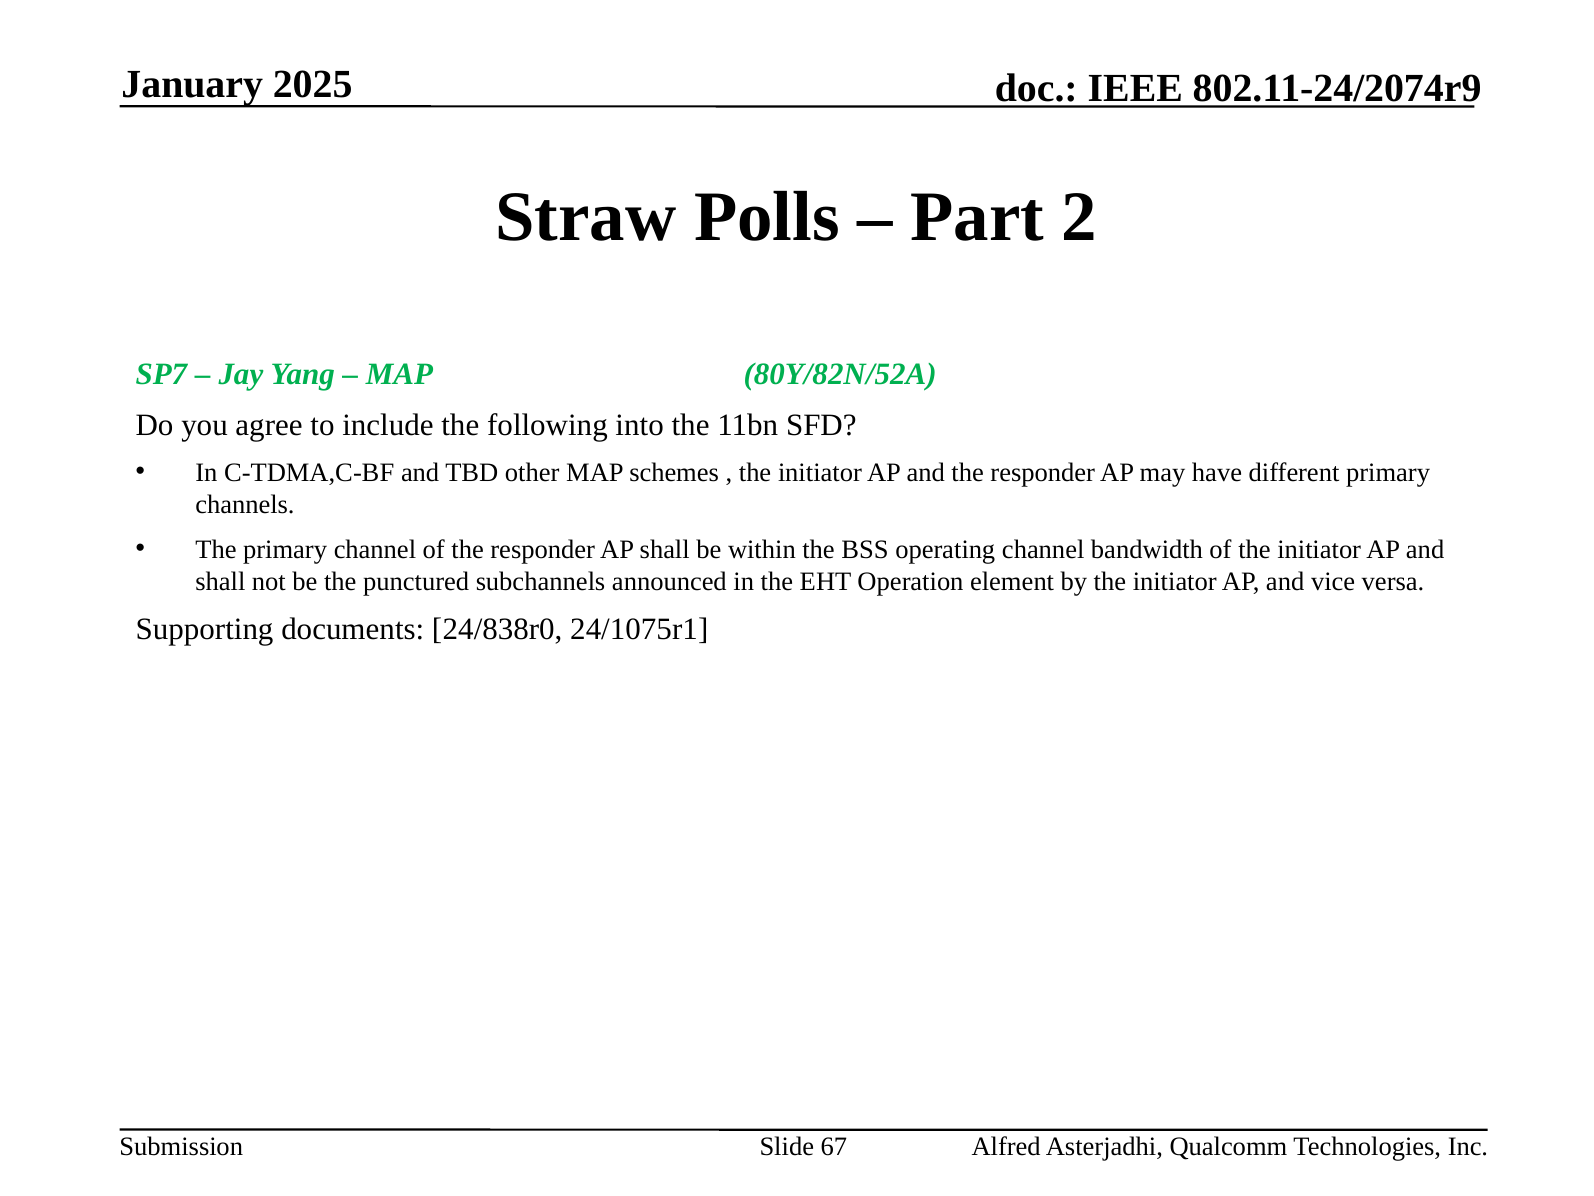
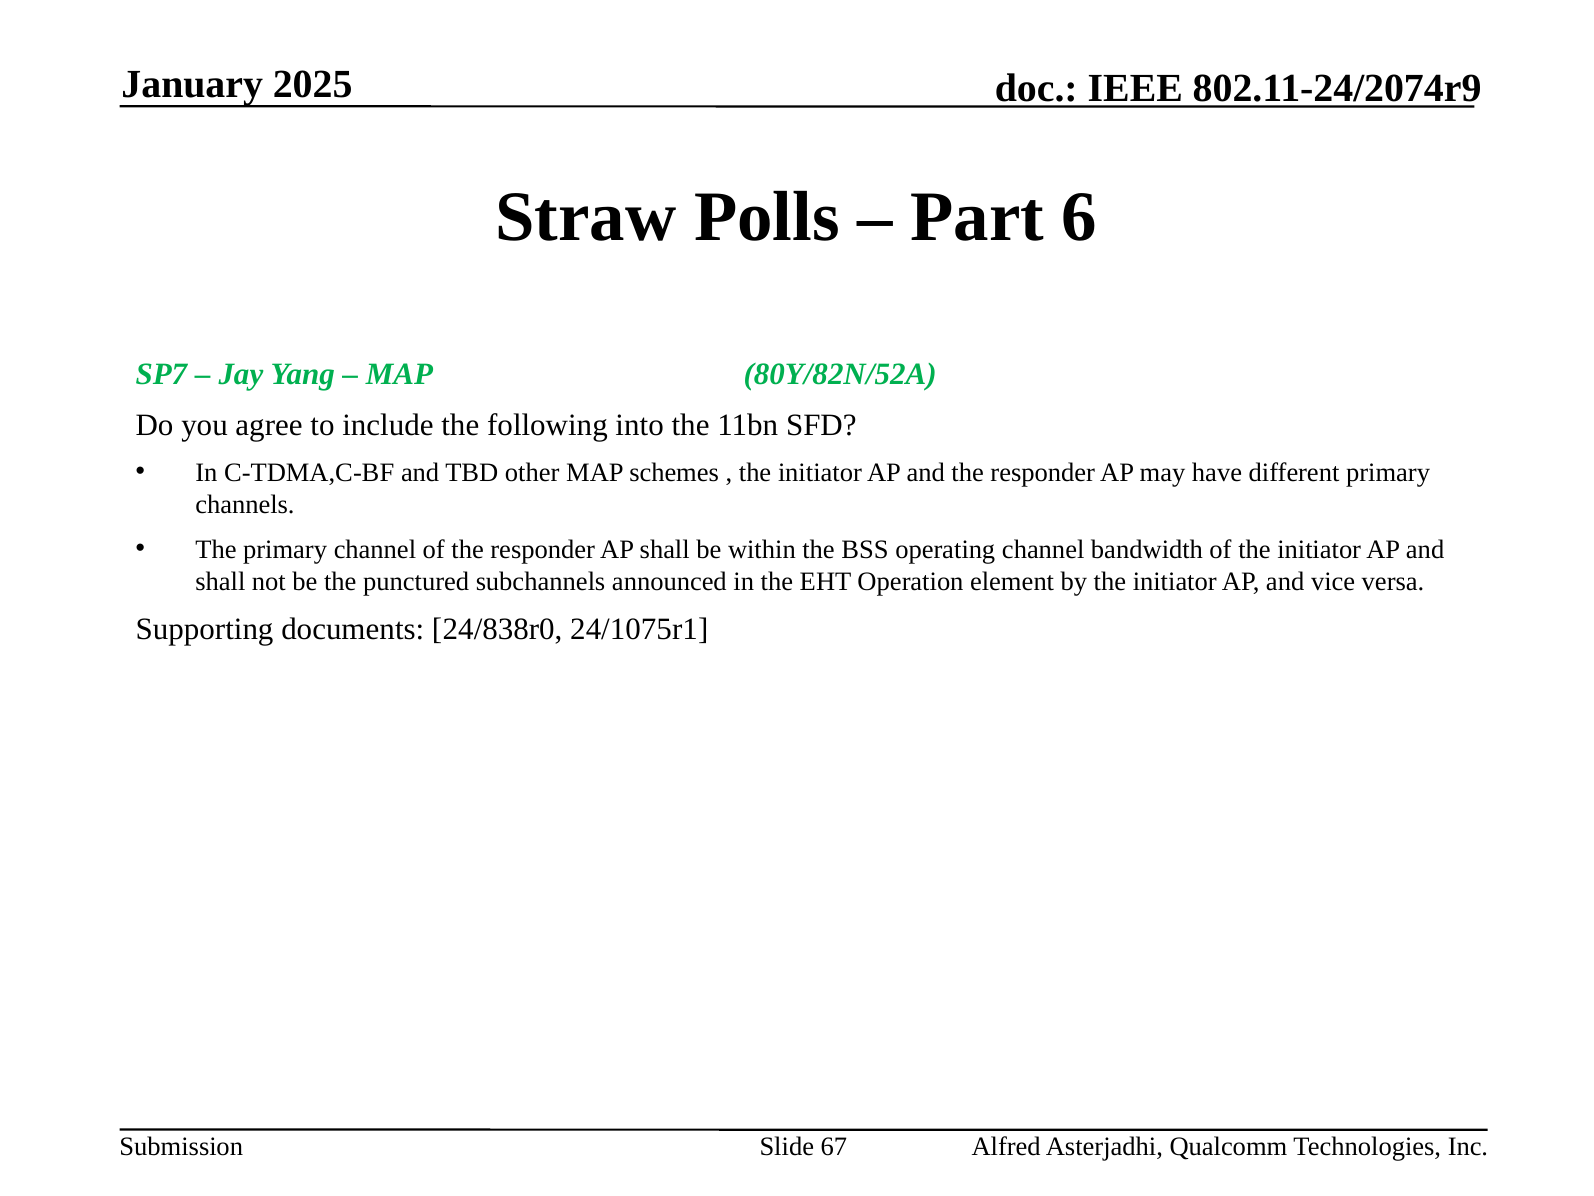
2: 2 -> 6
